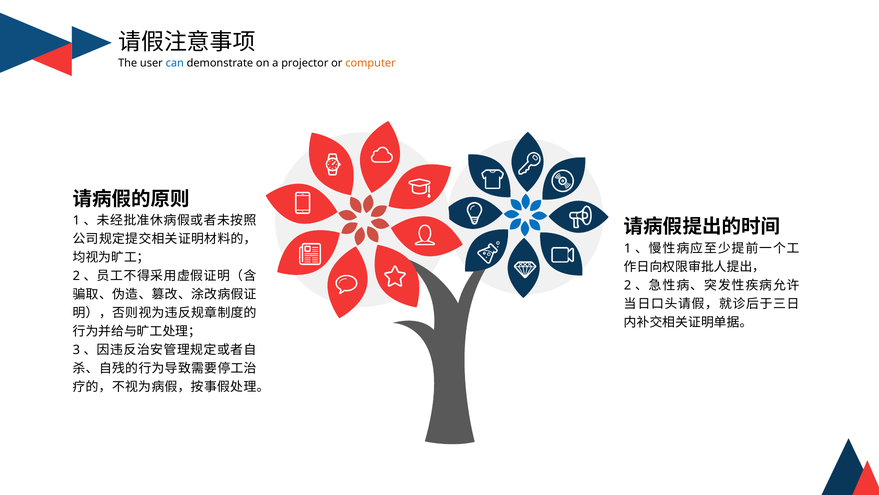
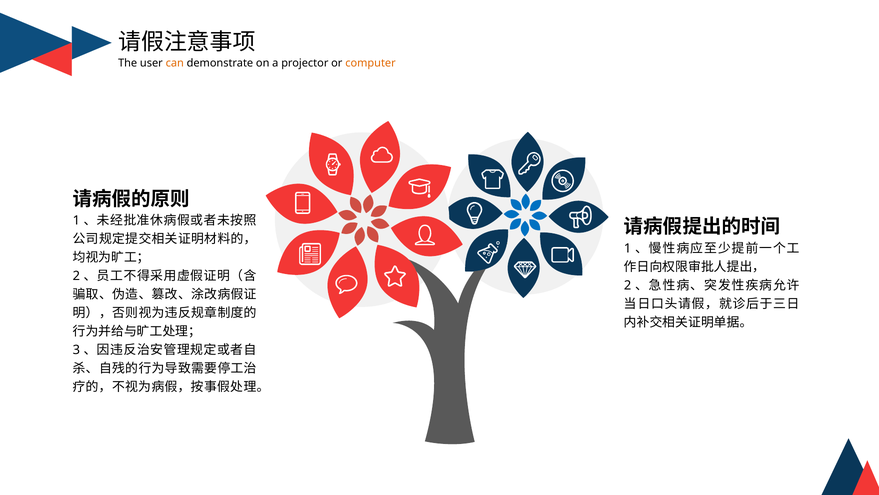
can colour: blue -> orange
